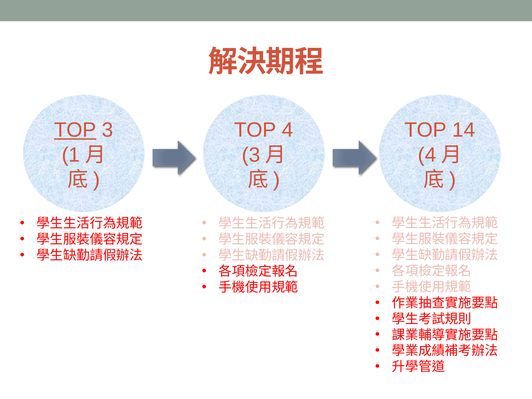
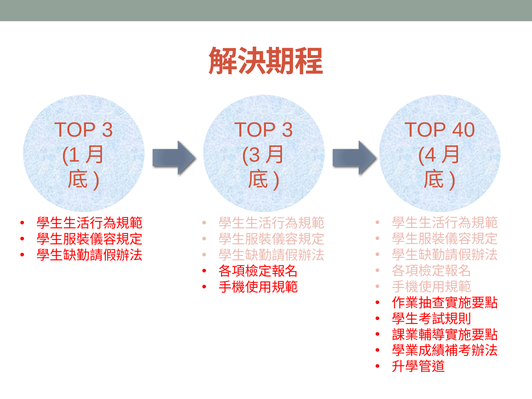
TOP at (75, 130) underline: present -> none
4 at (288, 130): 4 -> 3
14: 14 -> 40
